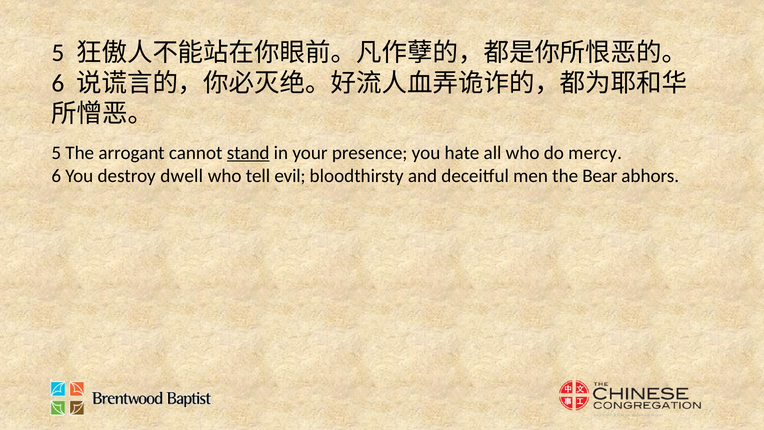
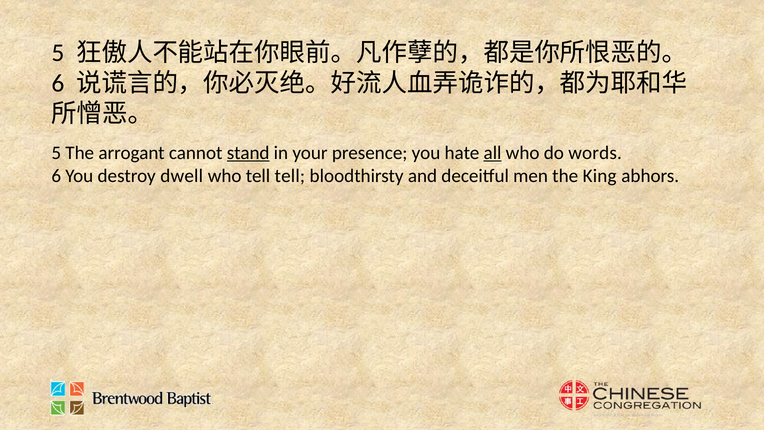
all underline: none -> present
mercy: mercy -> words
tell evil: evil -> tell
Bear: Bear -> King
